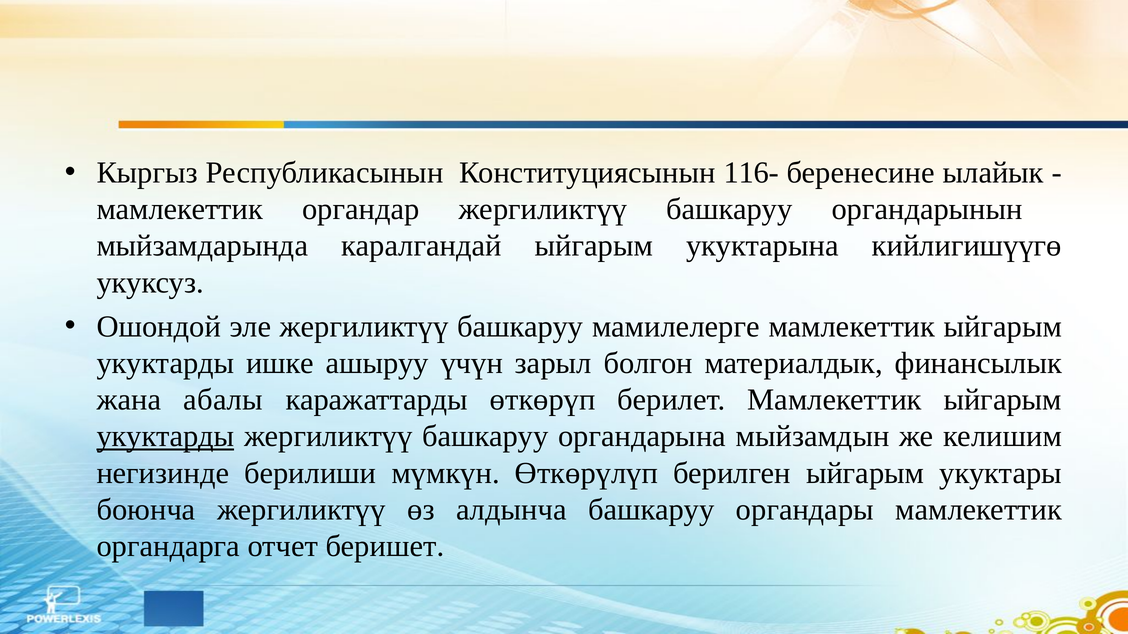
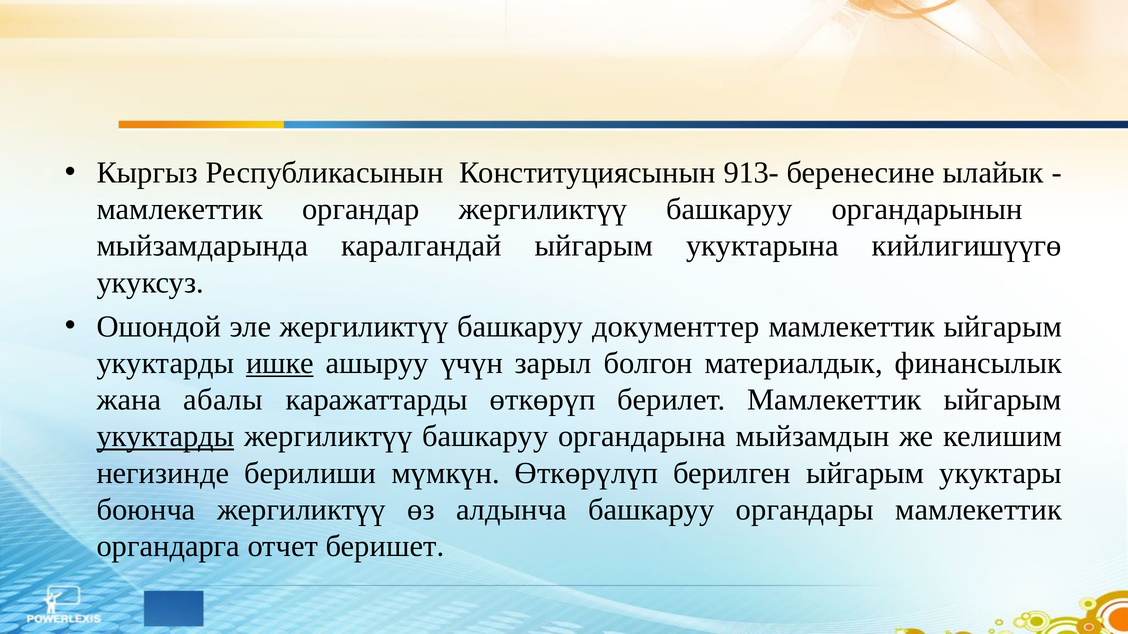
116-: 116- -> 913-
мамилелерге: мамилелерге -> документтер
ишке underline: none -> present
